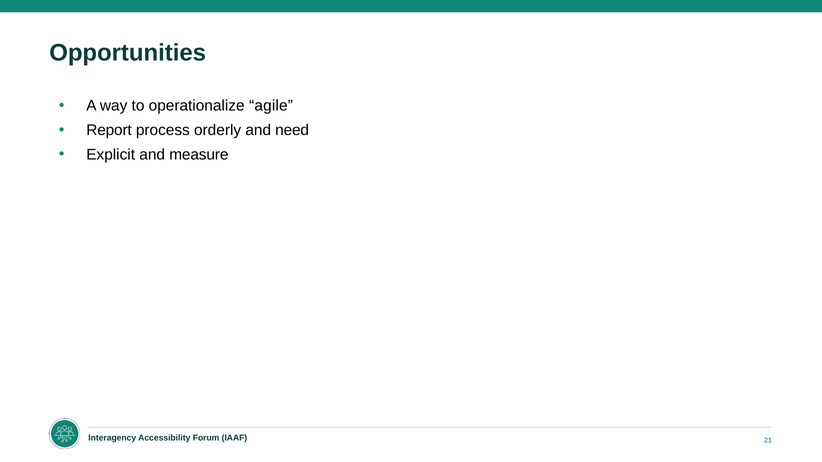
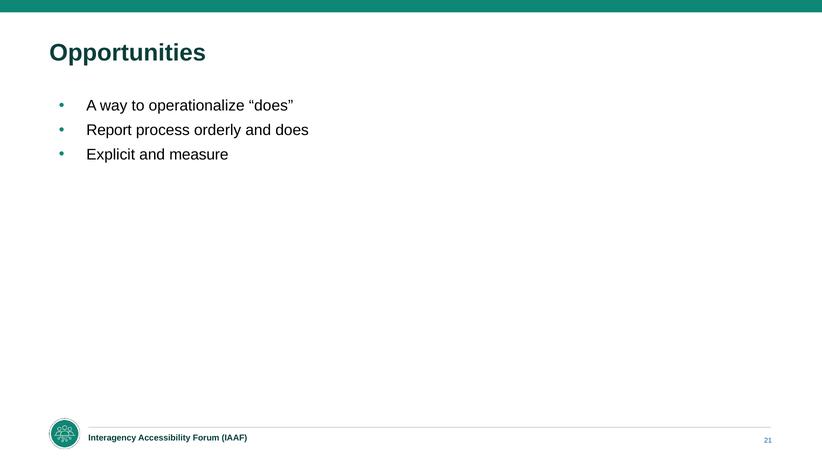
operationalize agile: agile -> does
and need: need -> does
